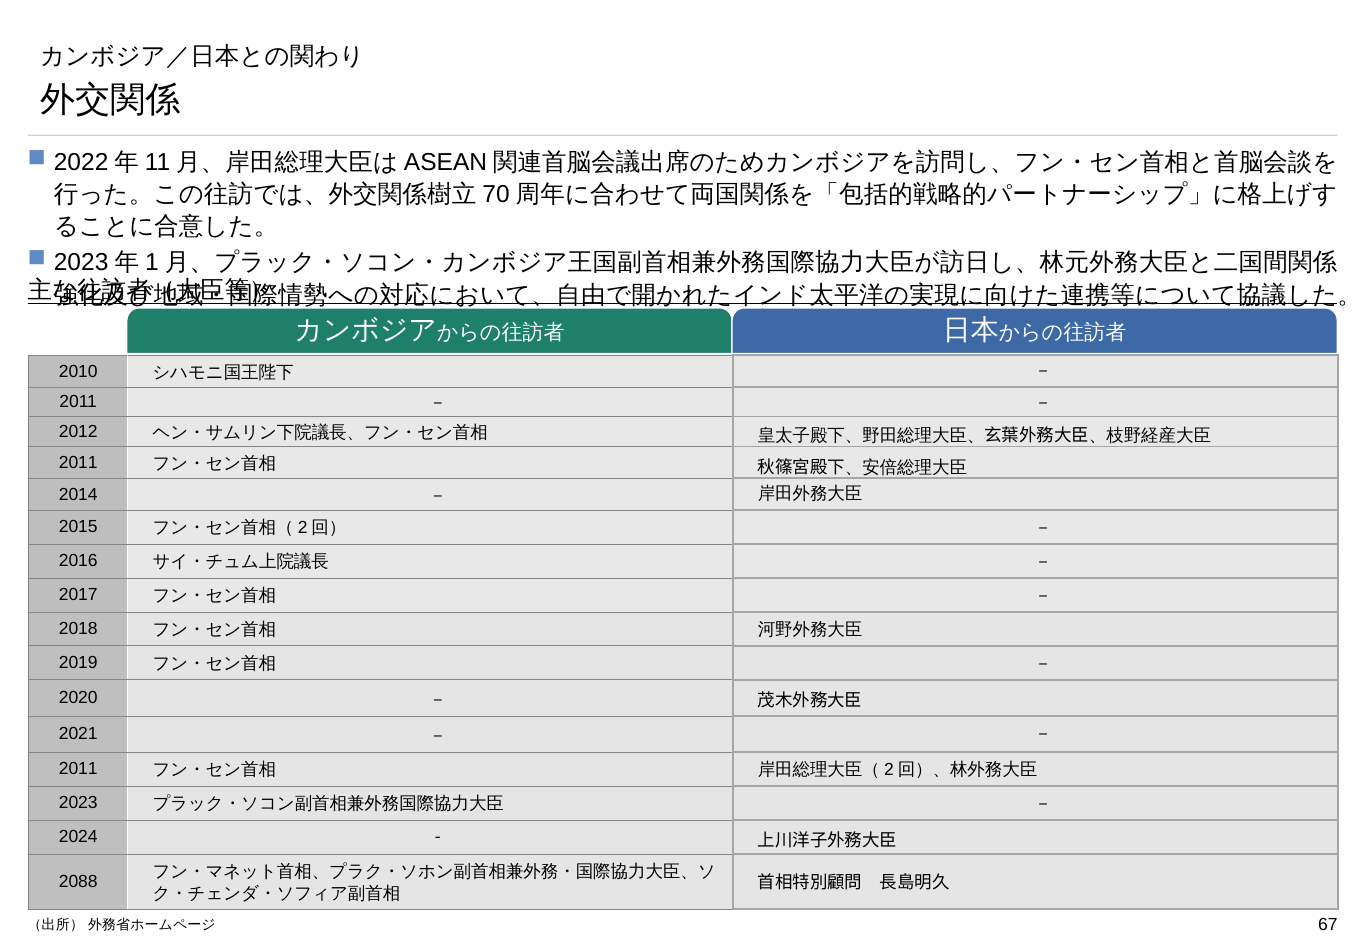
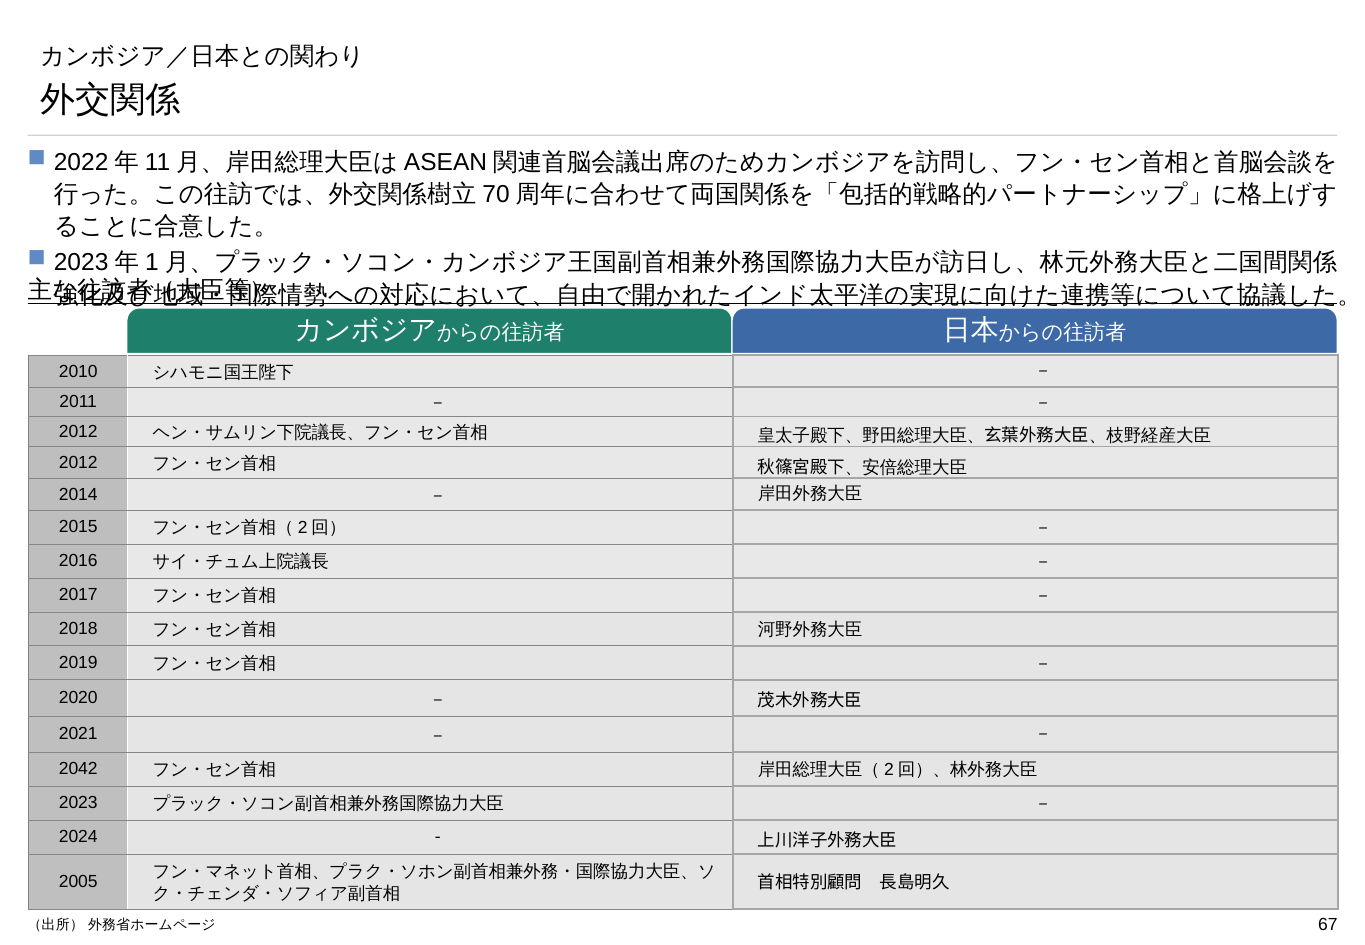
2011 at (78, 462): 2011 -> 2012
2011 at (78, 769): 2011 -> 2042
2088: 2088 -> 2005
